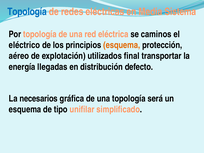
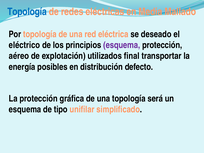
Sistema: Sistema -> Mallado
caminos: caminos -> deseado
esquema at (122, 45) colour: orange -> purple
llegadas: llegadas -> posibles
La necesarios: necesarios -> protección
